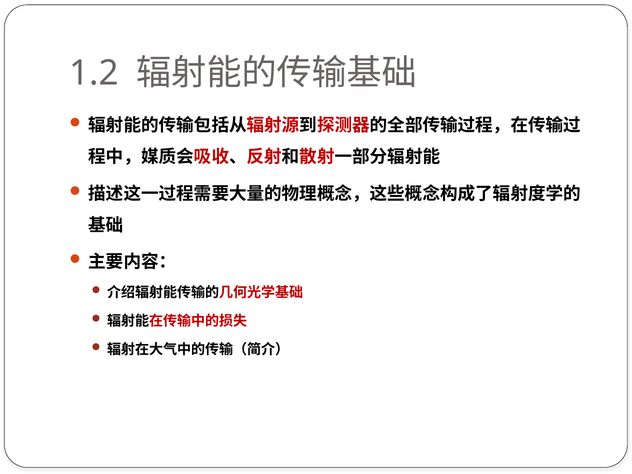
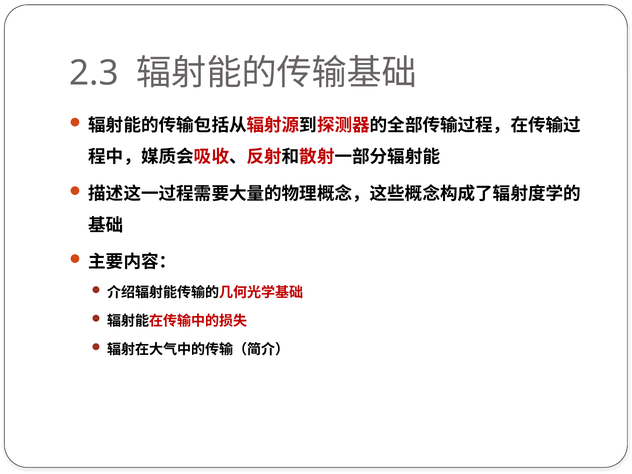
1.2: 1.2 -> 2.3
